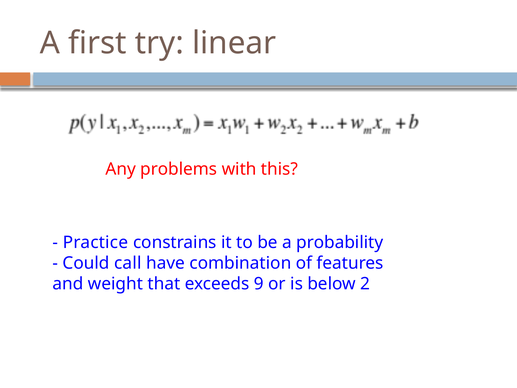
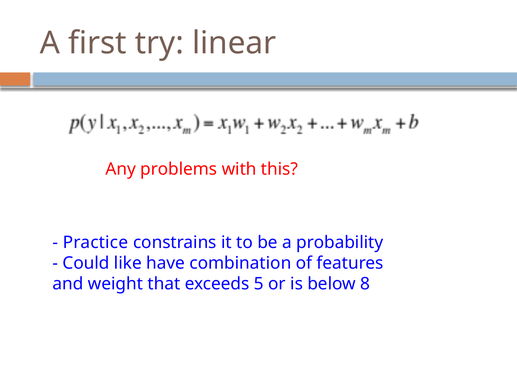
call: call -> like
9: 9 -> 5
2: 2 -> 8
